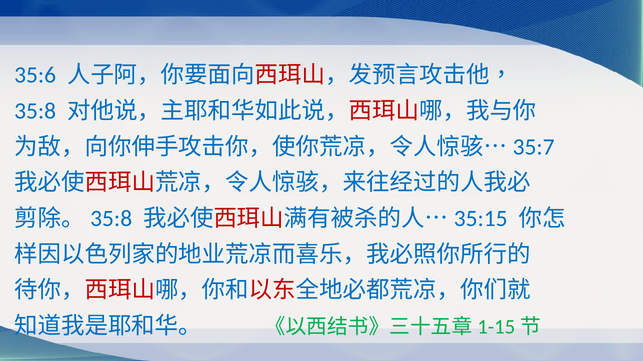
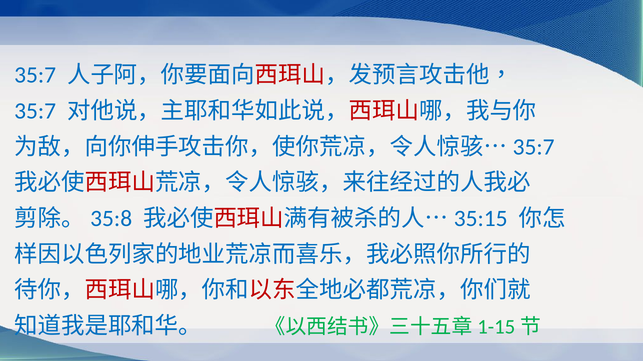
35:6 at (35, 75): 35:6 -> 35:7
35:8 at (35, 111): 35:8 -> 35:7
